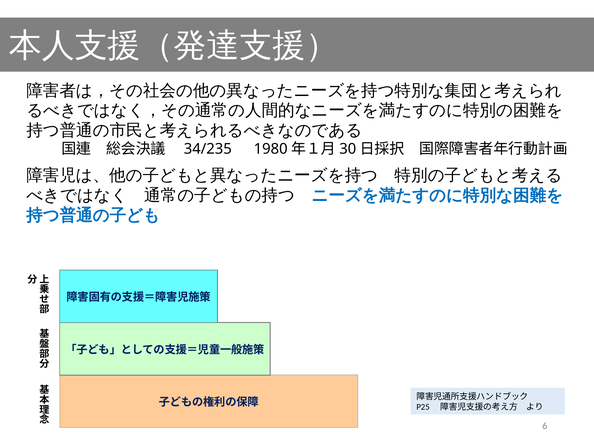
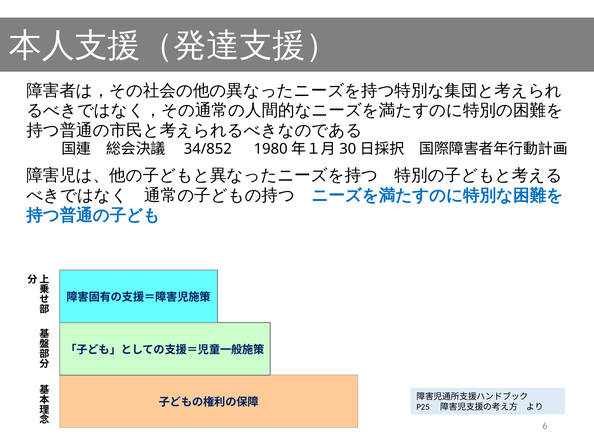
34/235: 34/235 -> 34/852
